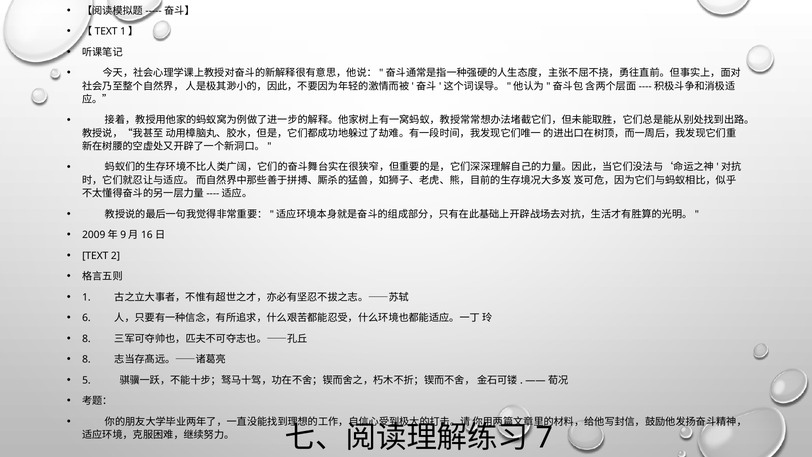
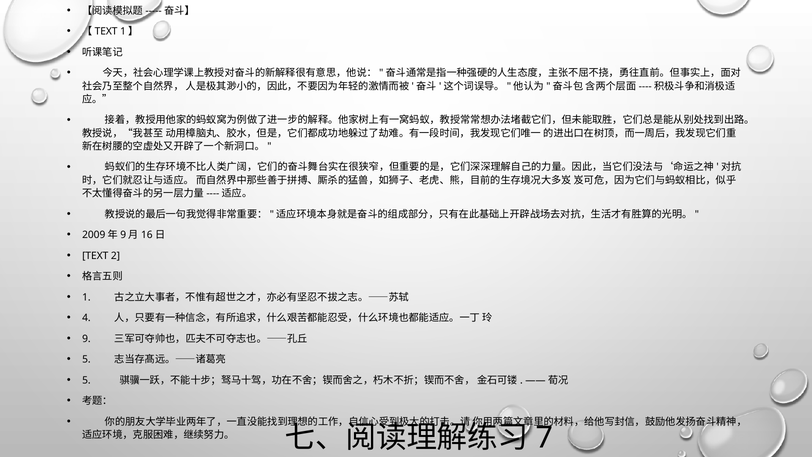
6: 6 -> 4
8 at (86, 339): 8 -> 9
8 at (86, 359): 8 -> 5
